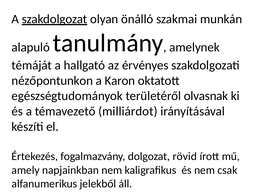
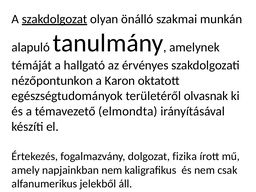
milliárdot: milliárdot -> elmondta
rövid: rövid -> fizika
